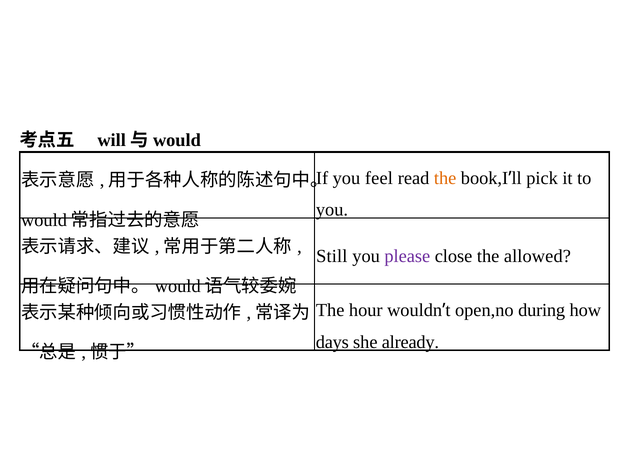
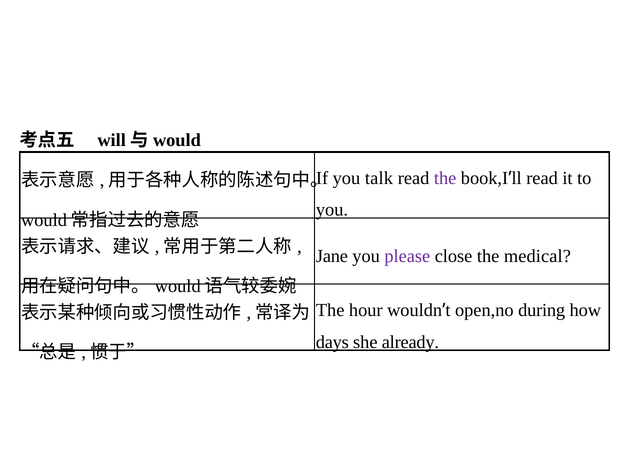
feel: feel -> talk
the at (445, 178) colour: orange -> purple
pick at (542, 178): pick -> read
Still: Still -> Jane
allowed: allowed -> medical
